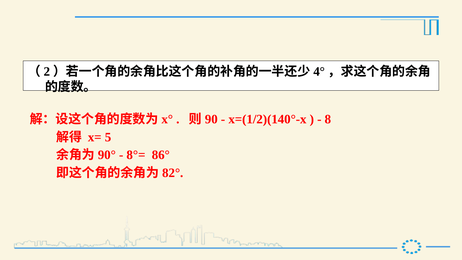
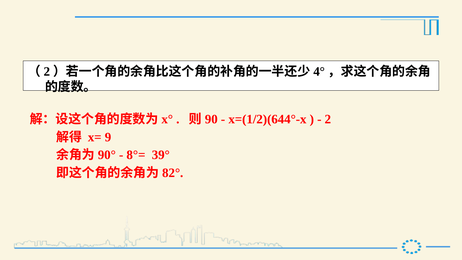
x=(1/2)(140°-x: x=(1/2)(140°-x -> x=(1/2)(644°-x
8: 8 -> 2
5: 5 -> 9
86°: 86° -> 39°
